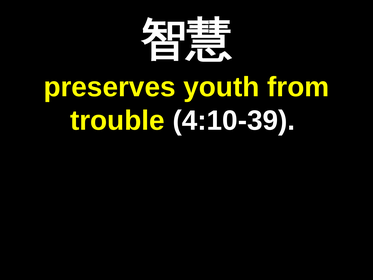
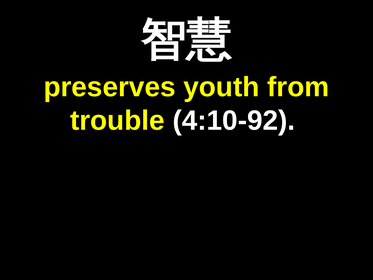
4:10-39: 4:10-39 -> 4:10-92
